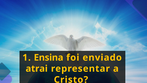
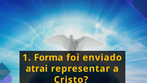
Ensina: Ensina -> Forma
